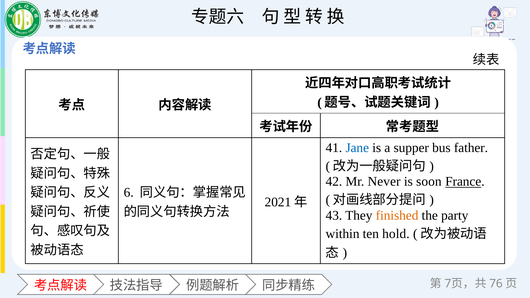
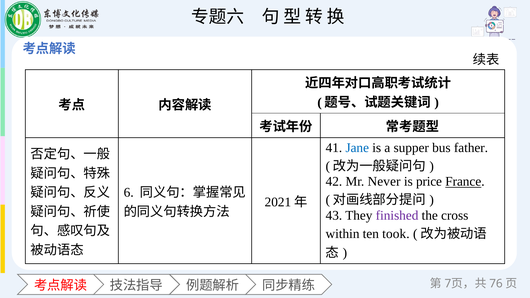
soon: soon -> price
finished colour: orange -> purple
party: party -> cross
hold: hold -> took
